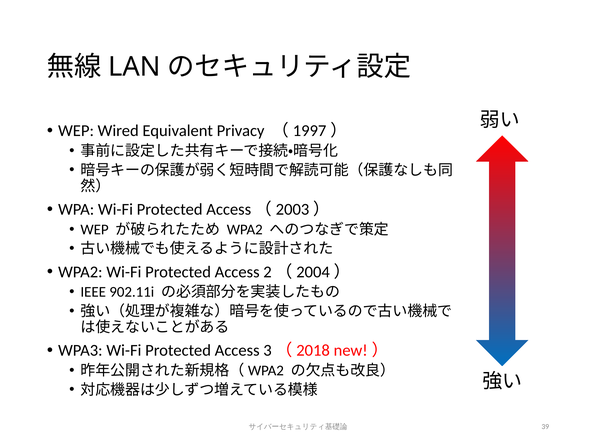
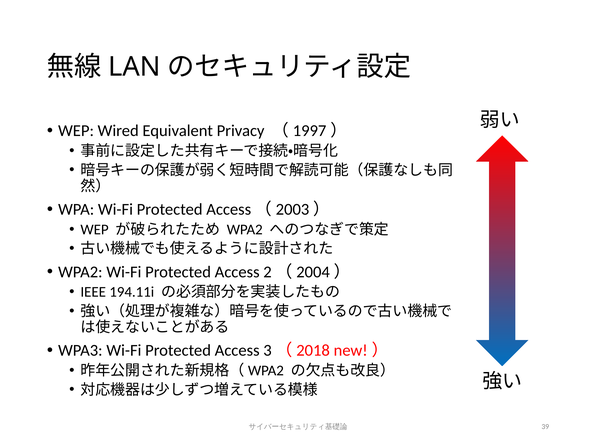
902.11i: 902.11i -> 194.11i
